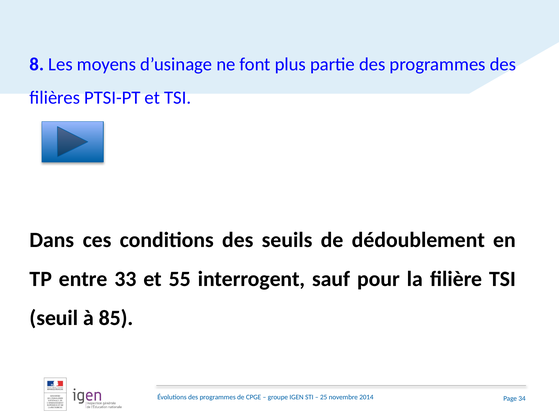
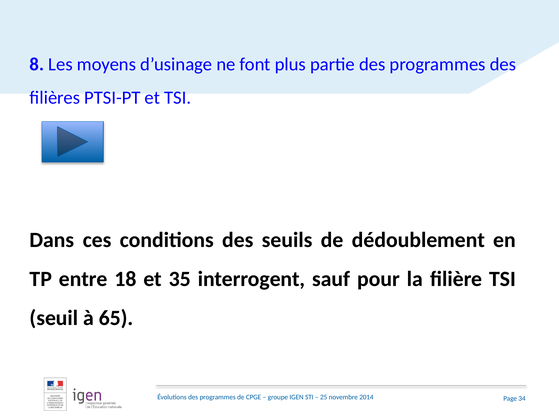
33: 33 -> 18
55: 55 -> 35
85: 85 -> 65
